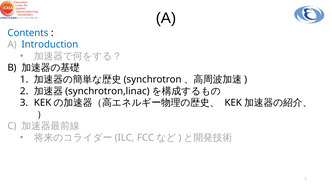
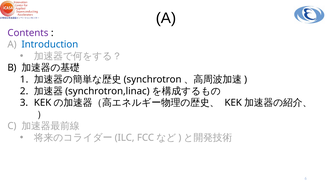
Contents colour: blue -> purple
